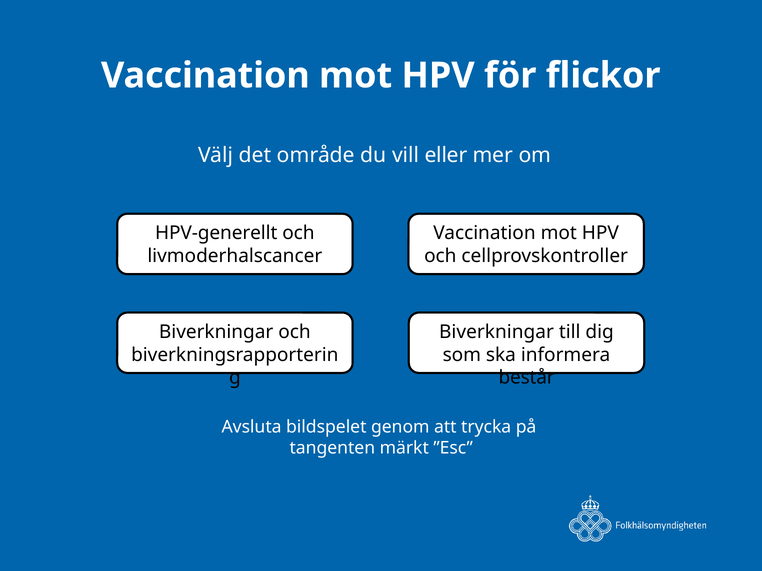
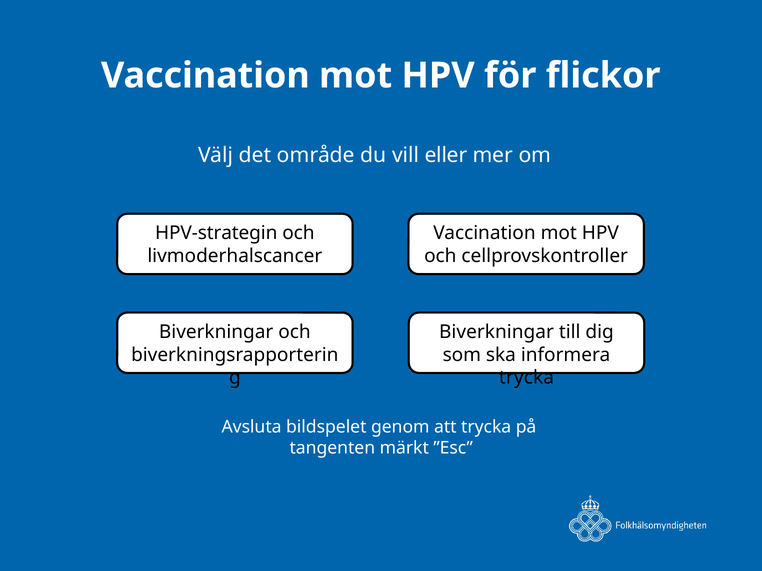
HPV-generellt: HPV-generellt -> HPV-strategin
består at (527, 378): består -> trycka
